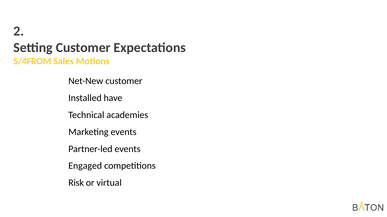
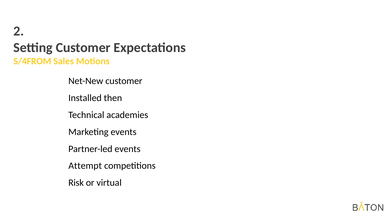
have: have -> then
Engaged: Engaged -> Attempt
